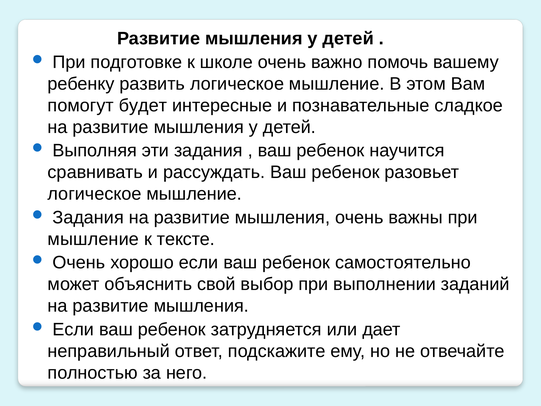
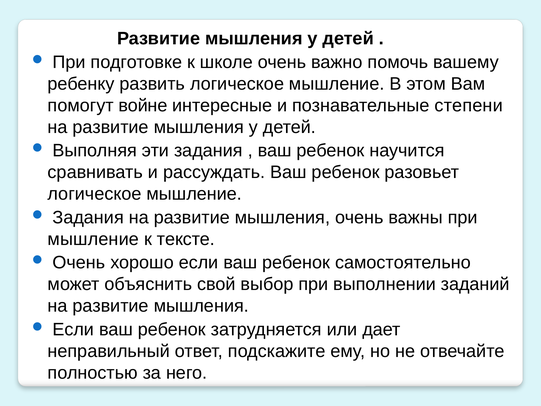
будет: будет -> войне
сладкое: сладкое -> степени
